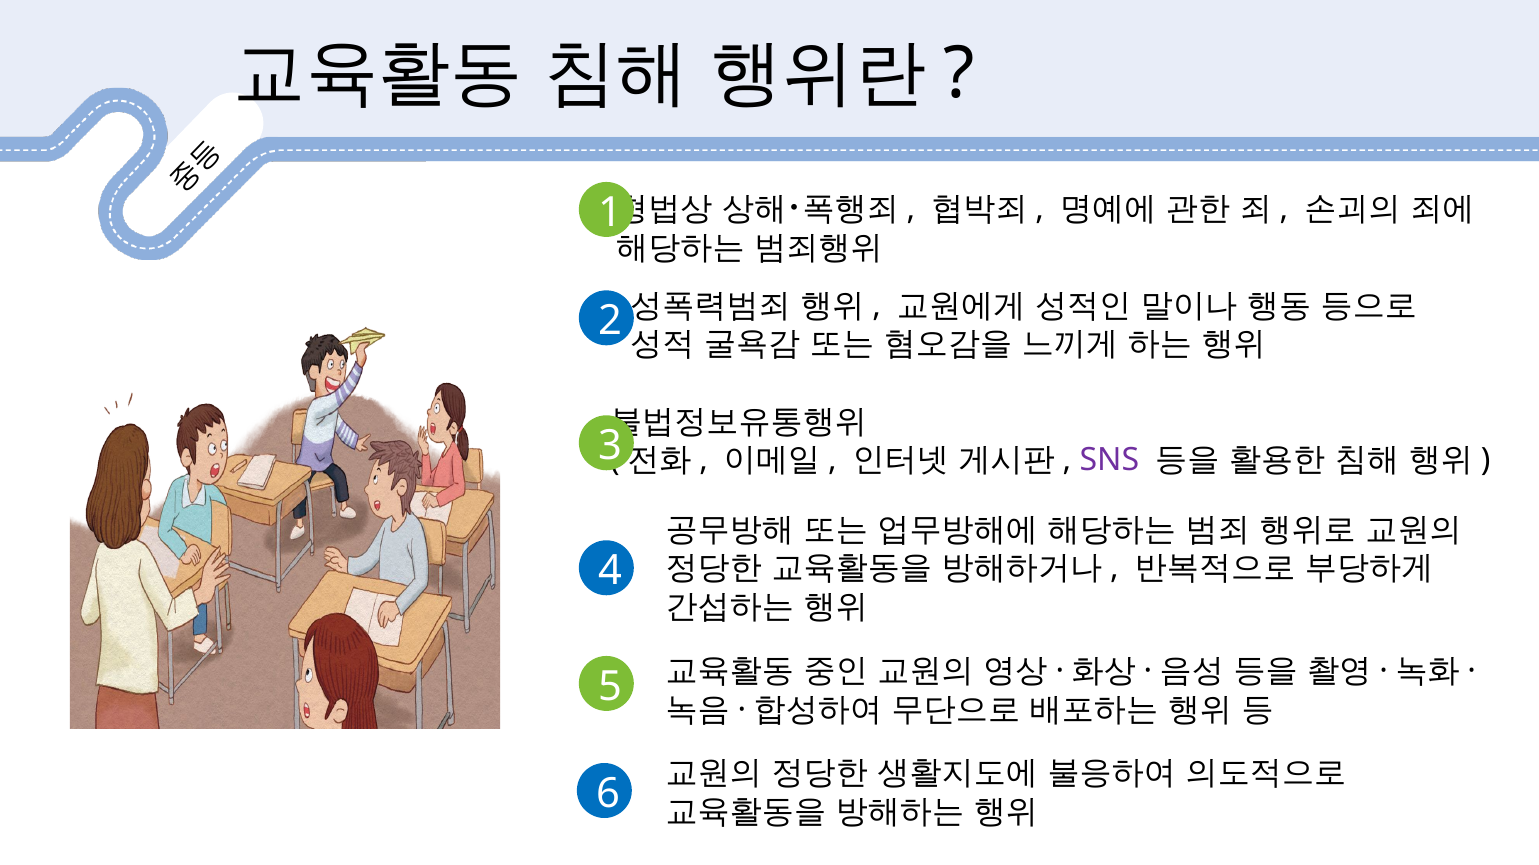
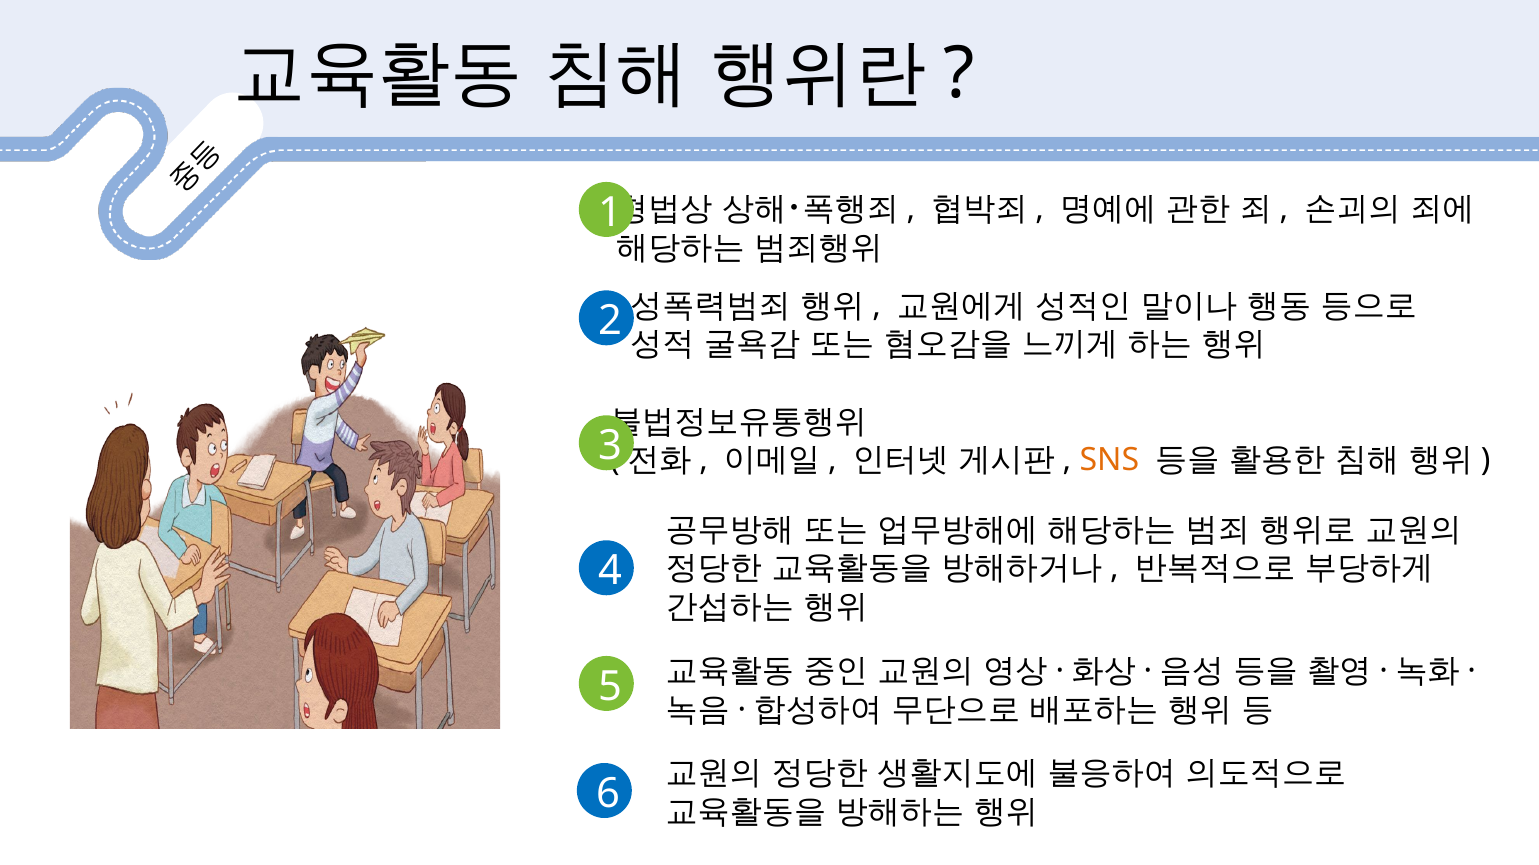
SNS colour: purple -> orange
